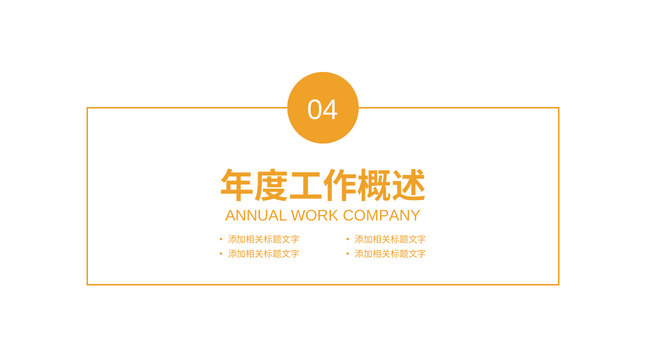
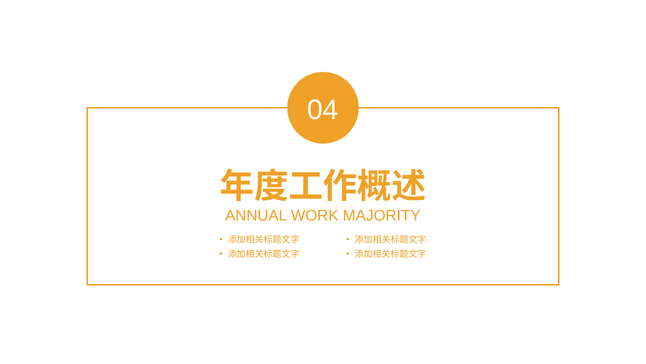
COMPANY: COMPANY -> MAJORITY
